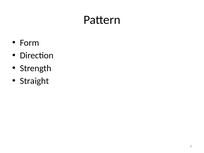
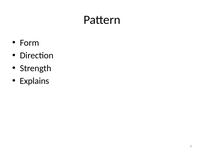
Straight: Straight -> Explains
